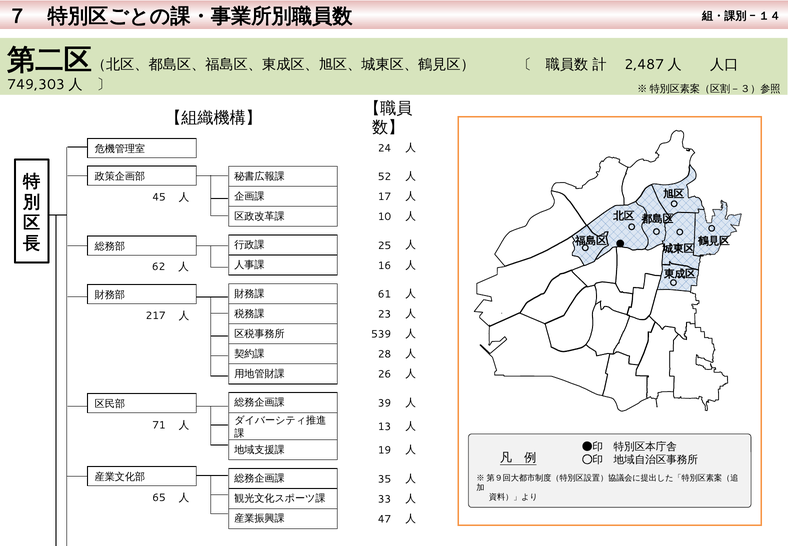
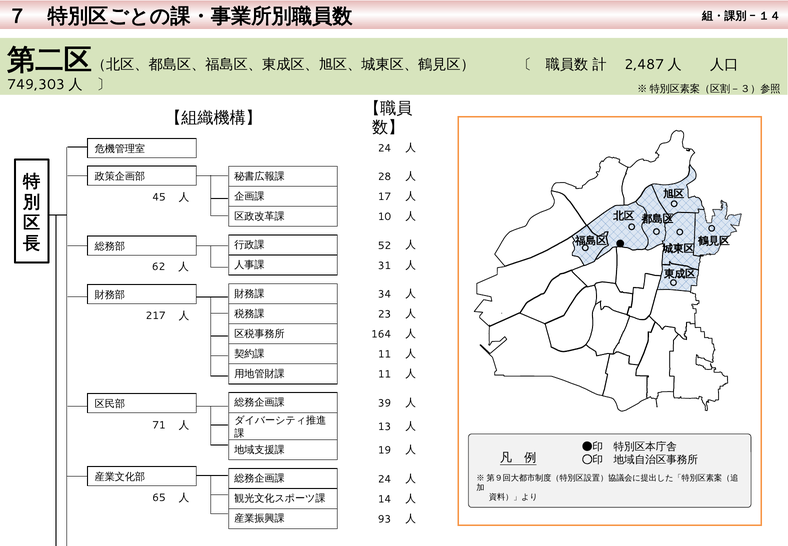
52: 52 -> 28
25: 25 -> 52
16: 16 -> 31
61: 61 -> 34
539: 539 -> 164
28 at (384, 354): 28 -> 11
26 at (384, 374): 26 -> 11
35 at (384, 479): 35 -> 24
33: 33 -> 14
47: 47 -> 93
